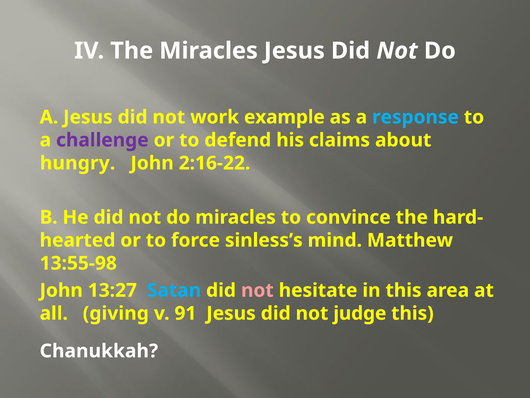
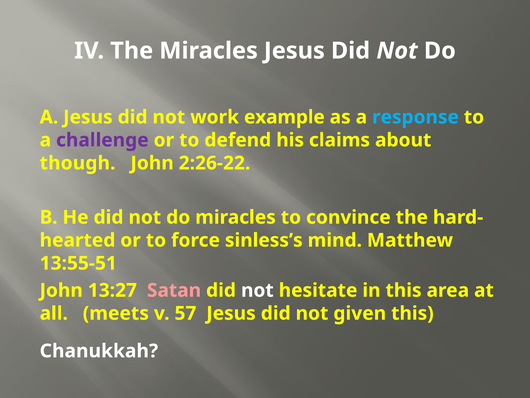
hungry: hungry -> though
2:16-22: 2:16-22 -> 2:26-22
13:55-98: 13:55-98 -> 13:55-51
Satan colour: light blue -> pink
not at (257, 290) colour: pink -> white
giving: giving -> meets
91: 91 -> 57
judge: judge -> given
